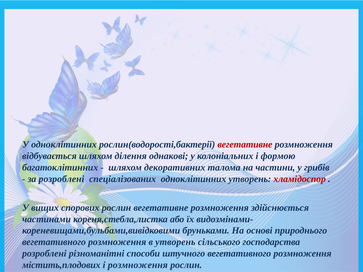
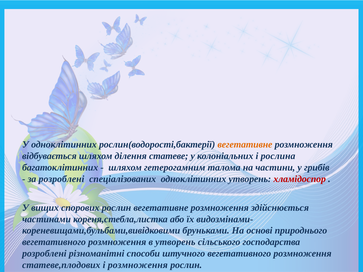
вегетативне at (245, 145) colour: red -> orange
однакові: однакові -> статеве
формою: формою -> рослина
декоративних: декоративних -> гетерогамним
містить,плодових: містить,плодових -> статеве,плодових
